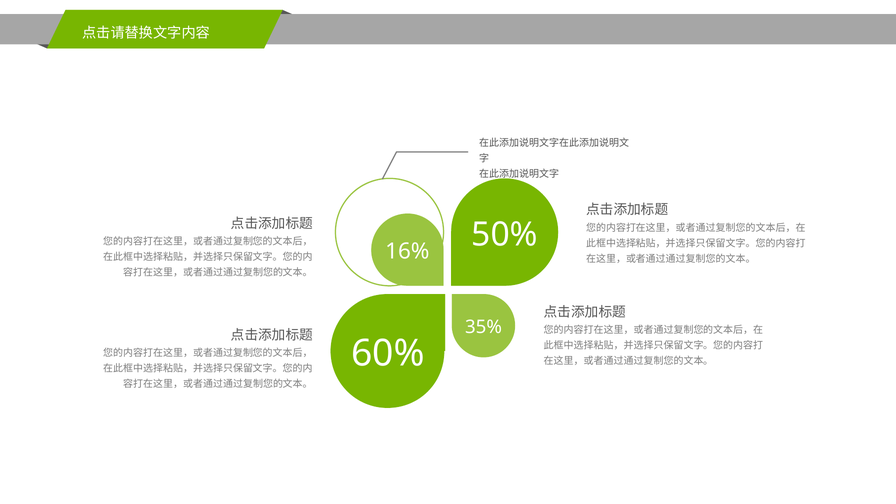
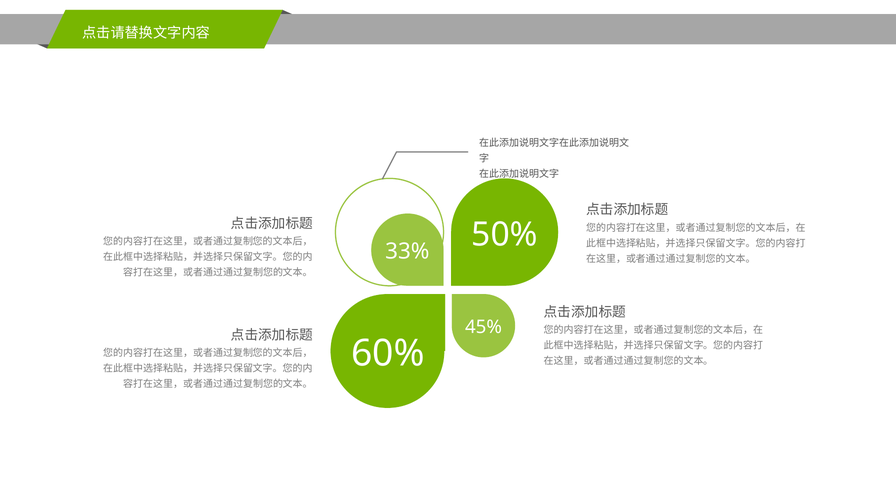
16%: 16% -> 33%
35%: 35% -> 45%
